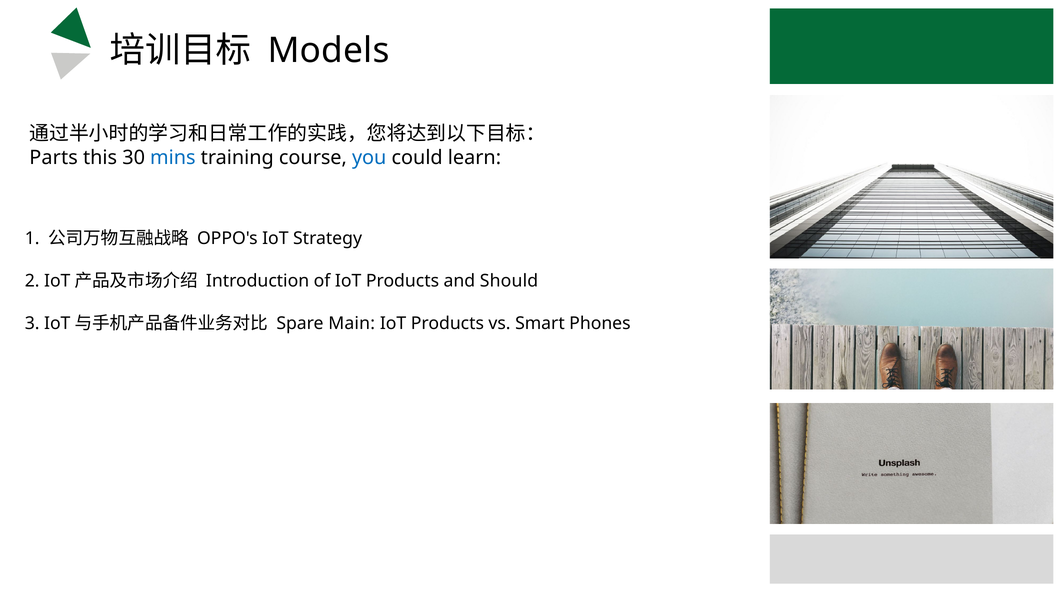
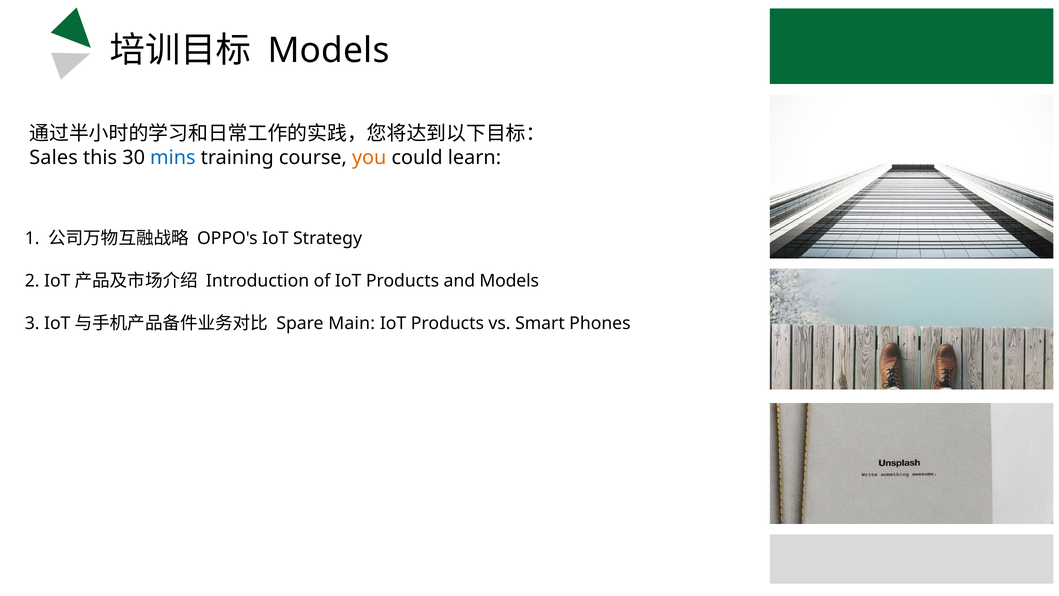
Parts: Parts -> Sales
you colour: blue -> orange
and Should: Should -> Models
